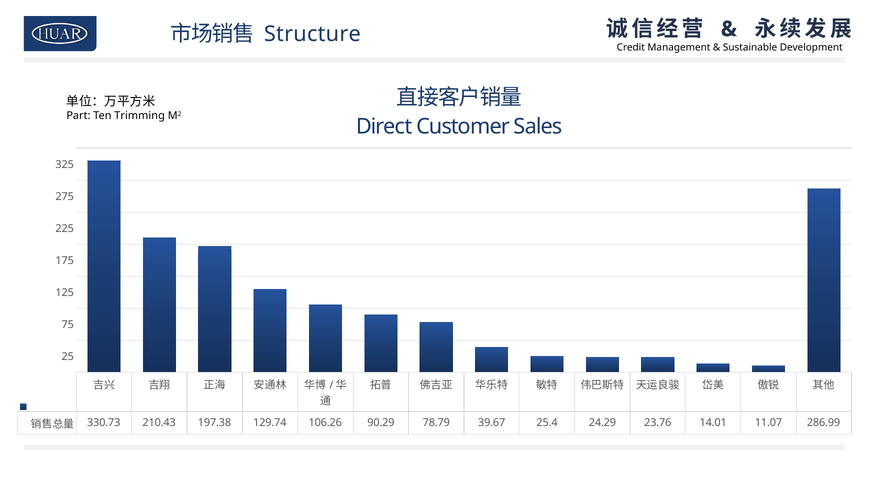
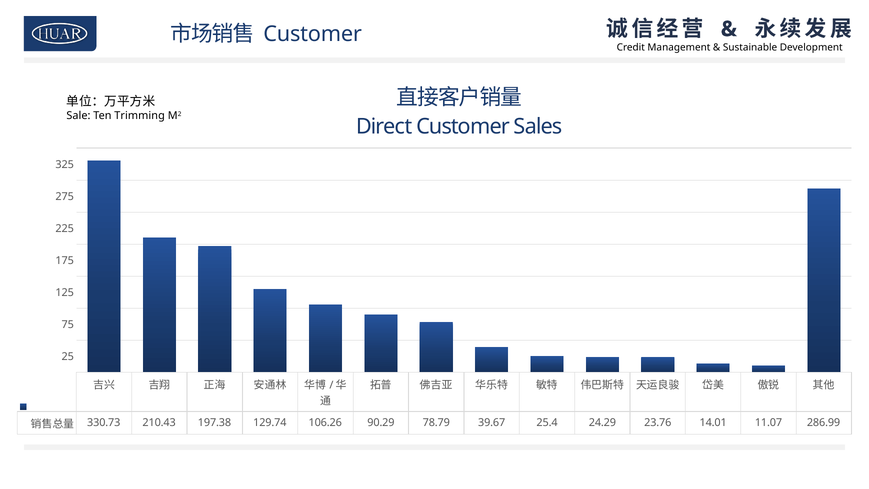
Structure at (312, 34): Structure -> Customer
Part: Part -> Sale
